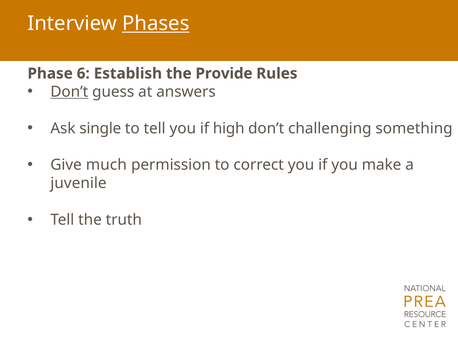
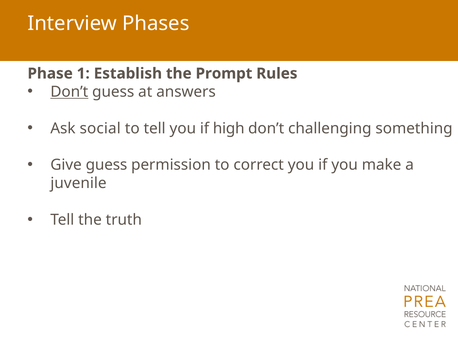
Phases underline: present -> none
6: 6 -> 1
Provide: Provide -> Prompt
single: single -> social
Give much: much -> guess
